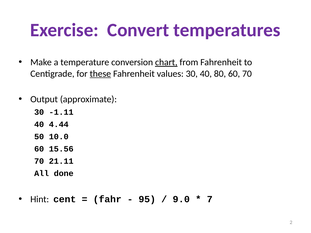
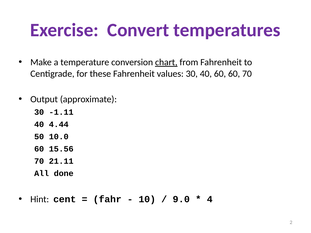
these underline: present -> none
40 80: 80 -> 60
95: 95 -> 10
7: 7 -> 4
